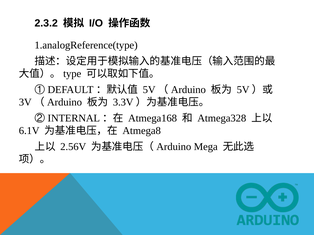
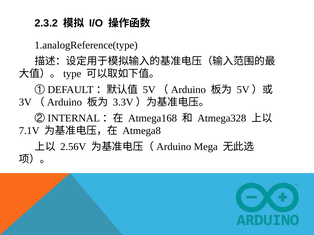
6.1V: 6.1V -> 7.1V
